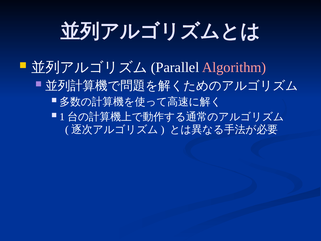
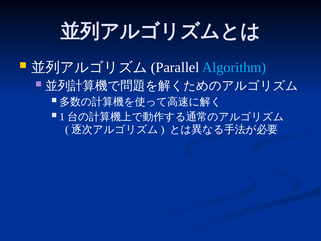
Algorithm colour: pink -> light blue
